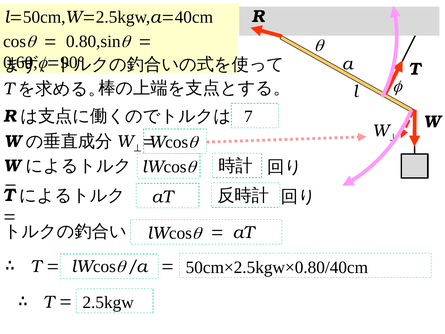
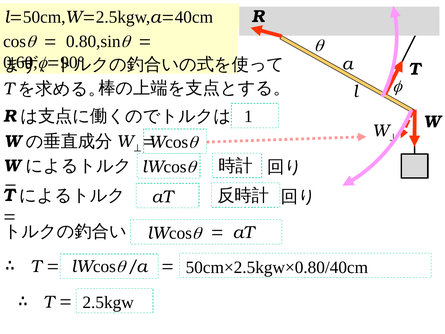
7: 7 -> 1
